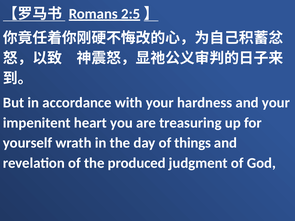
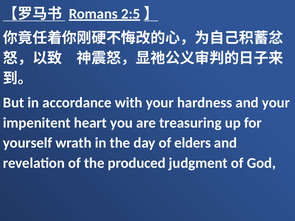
things: things -> elders
